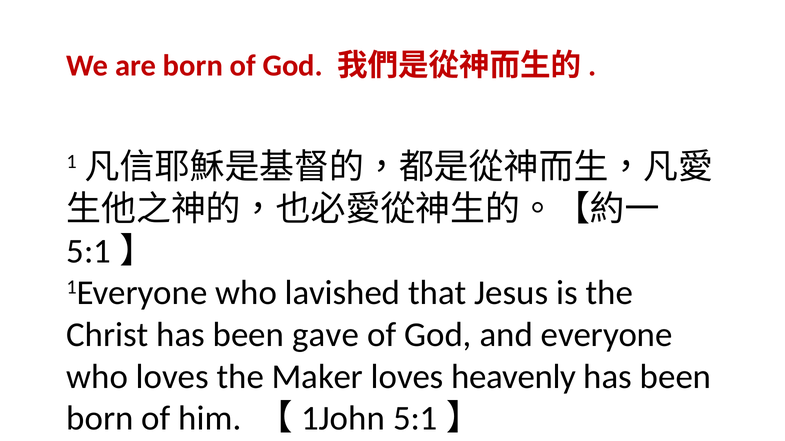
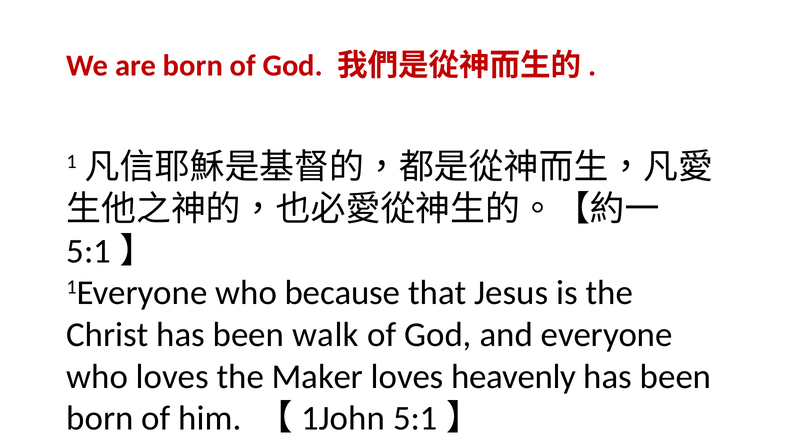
lavished: lavished -> because
gave: gave -> walk
